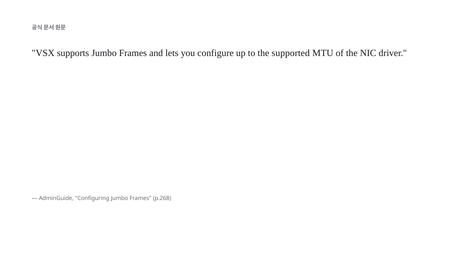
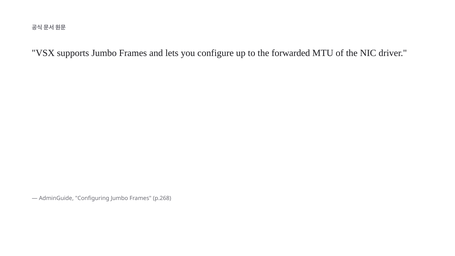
supported: supported -> forwarded
